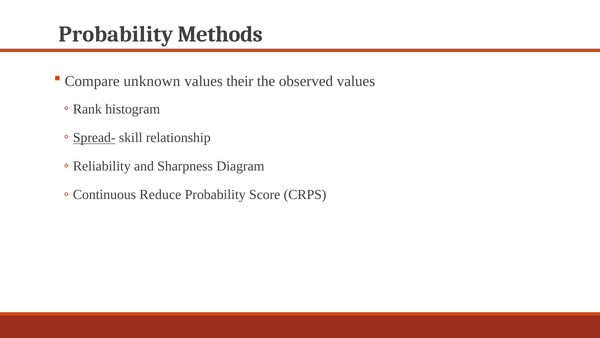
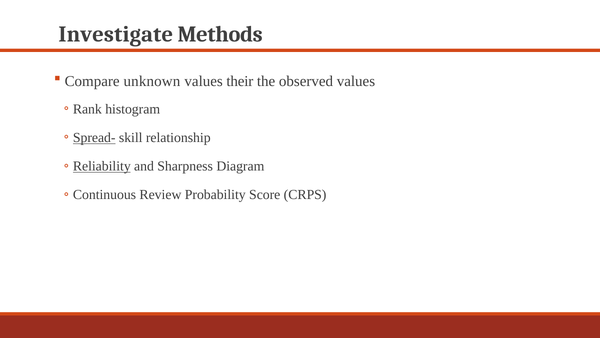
Probability at (116, 34): Probability -> Investigate
Reliability underline: none -> present
Reduce: Reduce -> Review
